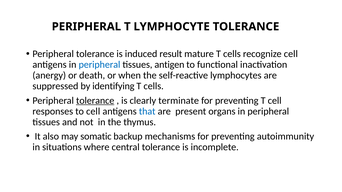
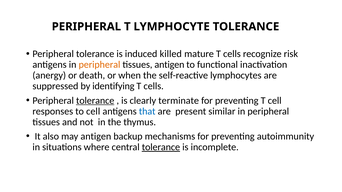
result: result -> killed
recognize cell: cell -> risk
peripheral at (99, 65) colour: blue -> orange
organs: organs -> similar
may somatic: somatic -> antigen
tolerance at (161, 147) underline: none -> present
